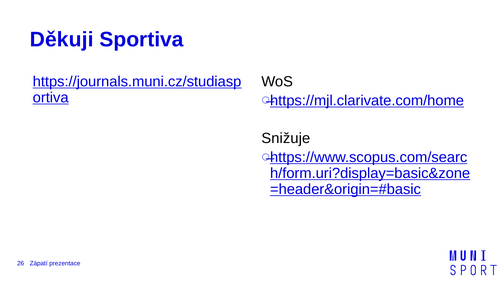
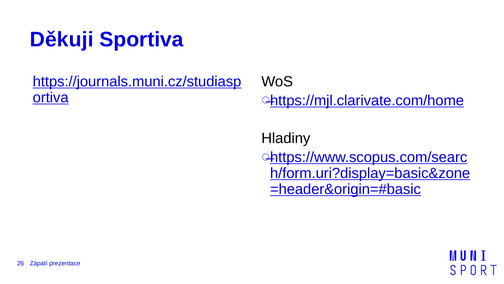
Snižuje: Snižuje -> Hladiny
